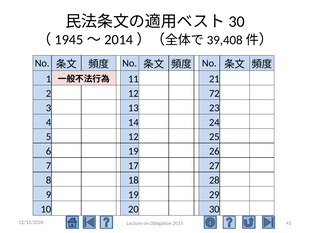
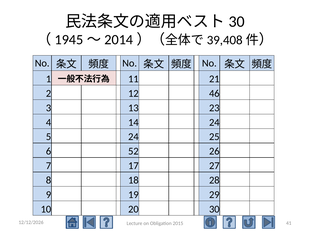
72: 72 -> 46
5 12: 12 -> 24
6 19: 19 -> 52
